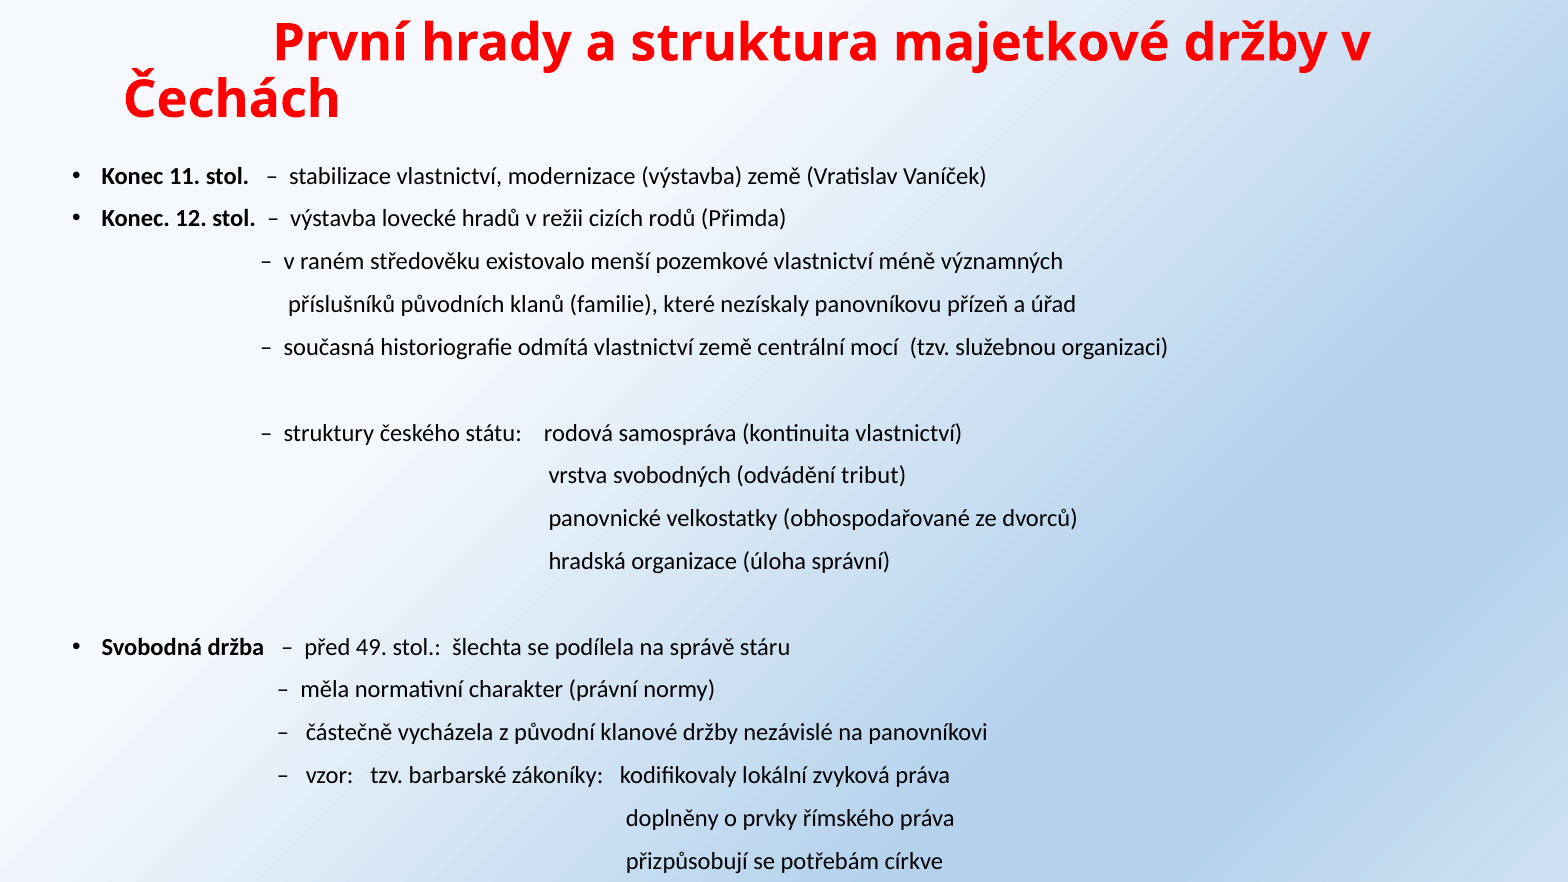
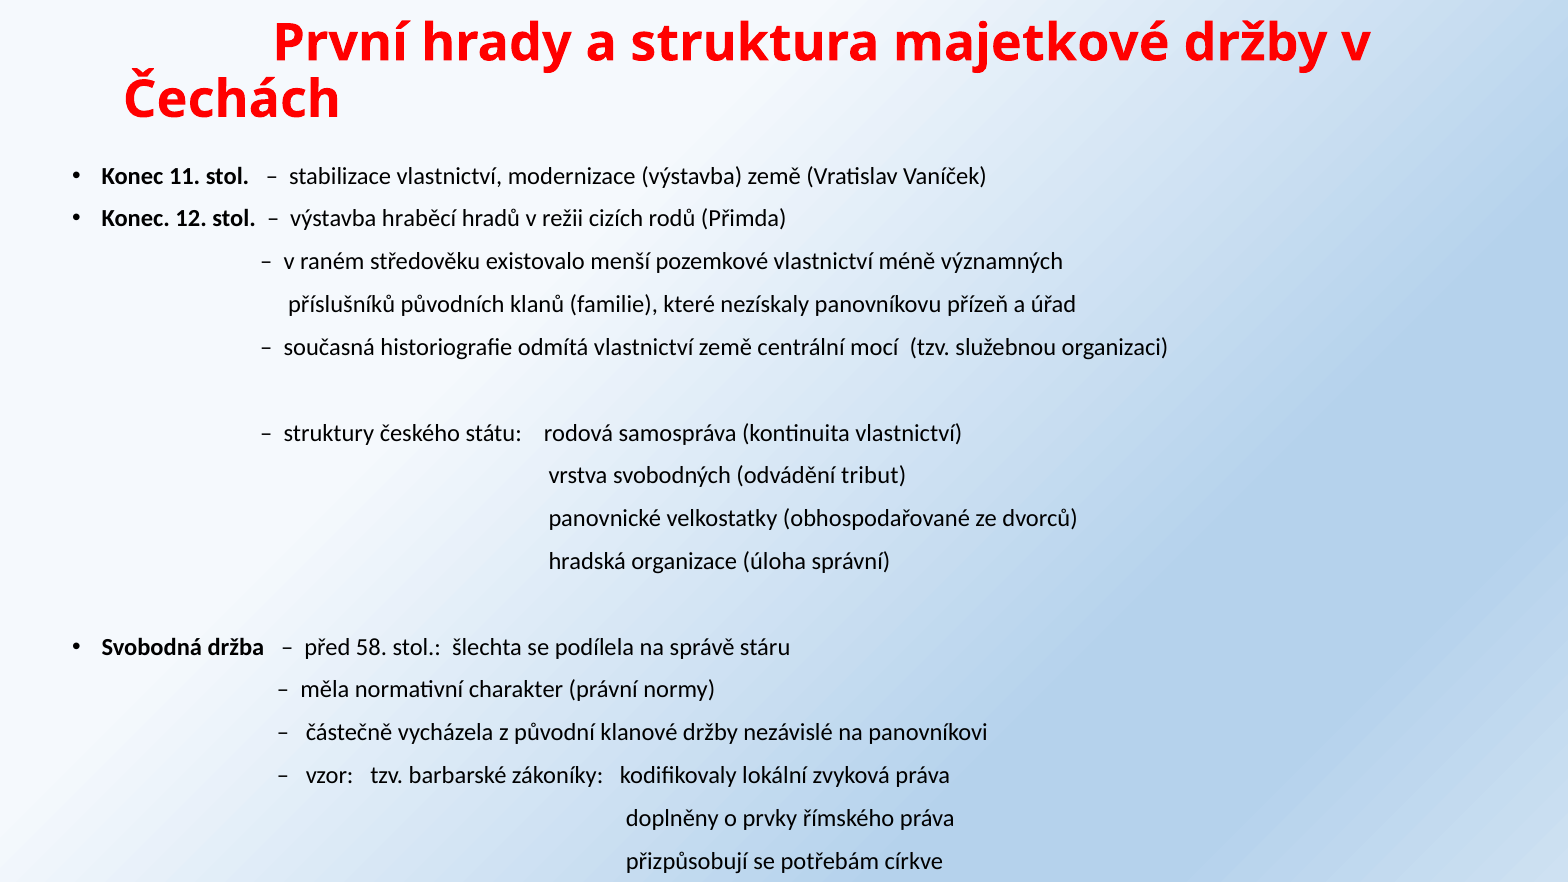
lovecké: lovecké -> hraběcí
49: 49 -> 58
